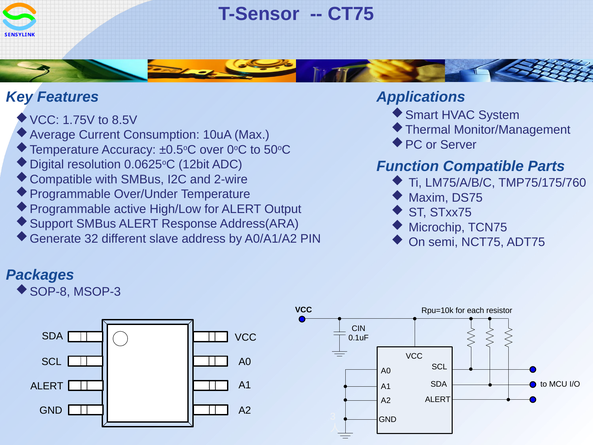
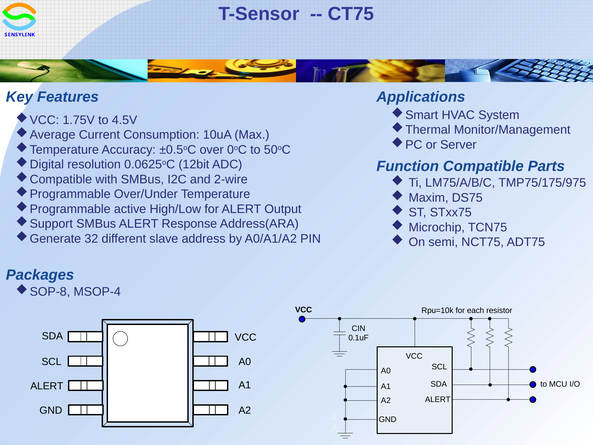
8.5V: 8.5V -> 4.5V
TMP75/175/760: TMP75/175/760 -> TMP75/175/975
MSOP-3: MSOP-3 -> MSOP-4
